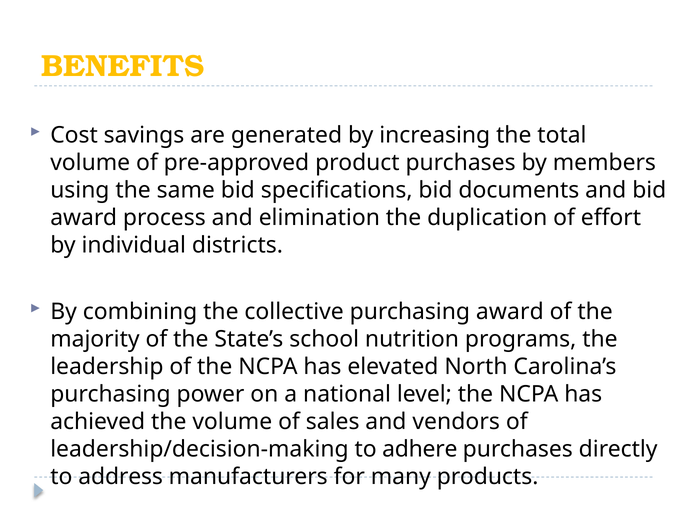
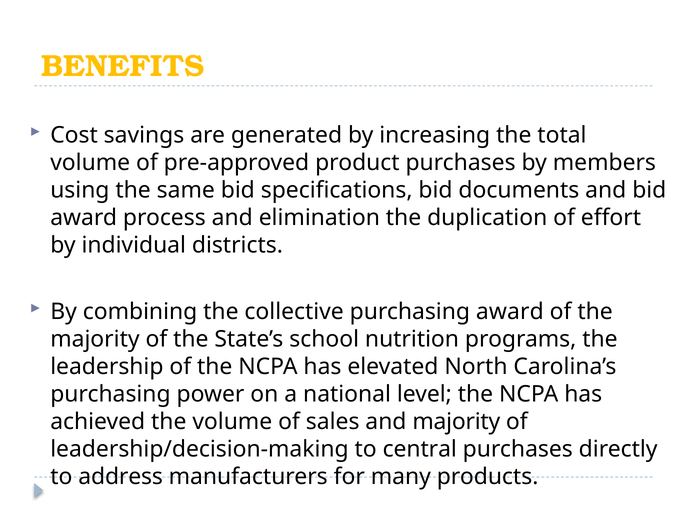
and vendors: vendors -> majority
adhere: adhere -> central
